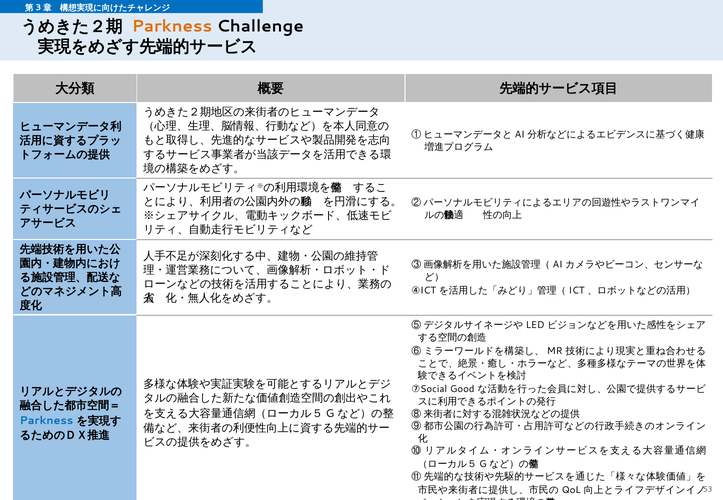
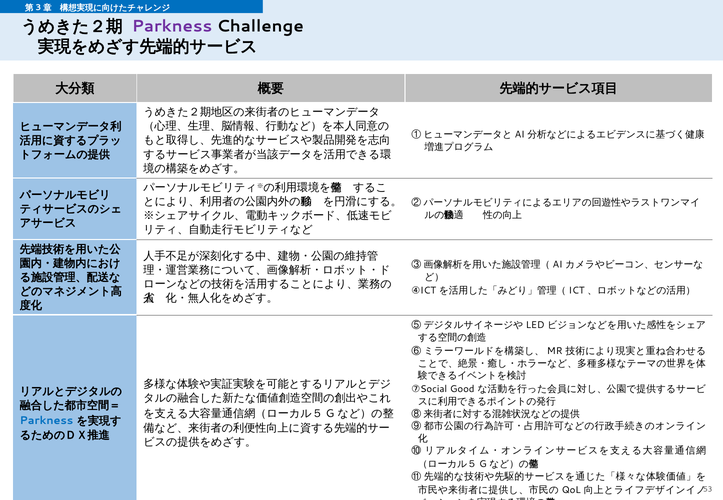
Parkness at (172, 26) colour: orange -> purple
